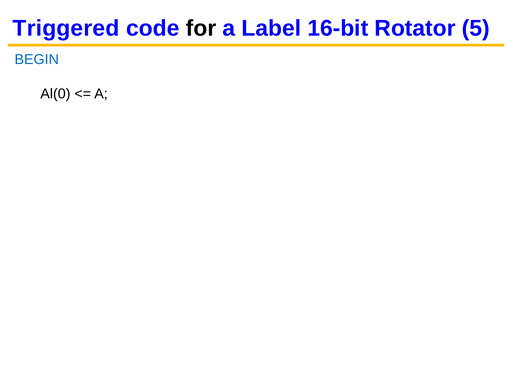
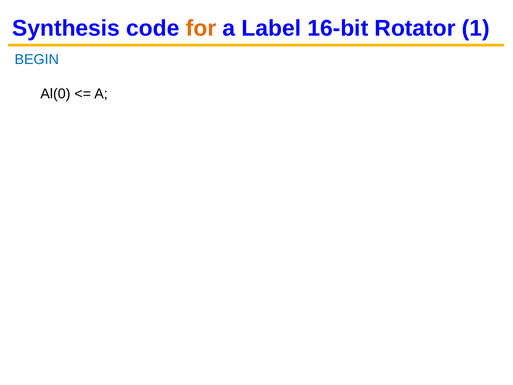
Triggered: Triggered -> Synthesis
for colour: black -> orange
5: 5 -> 1
